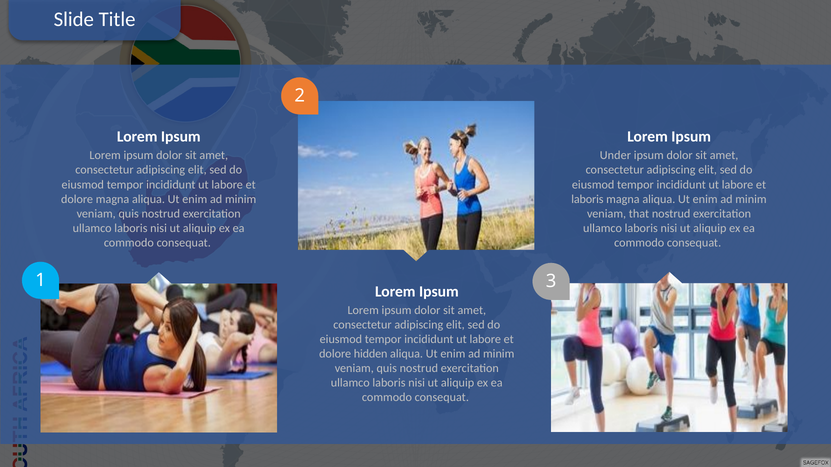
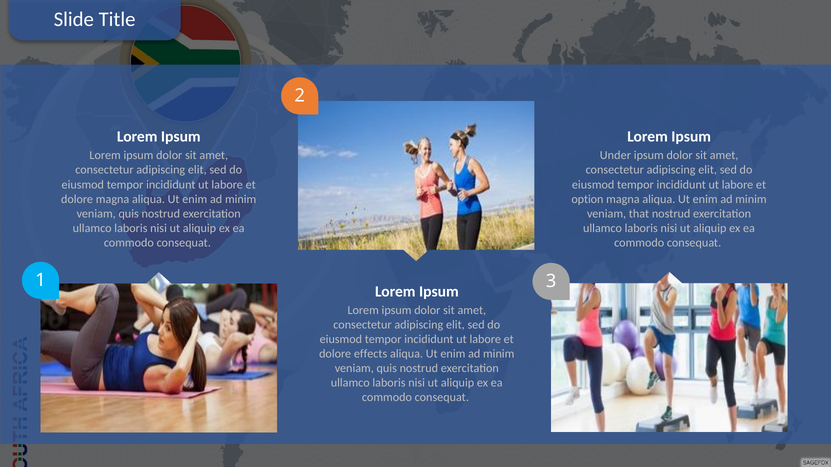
laboris at (587, 199): laboris -> option
hidden: hidden -> effects
